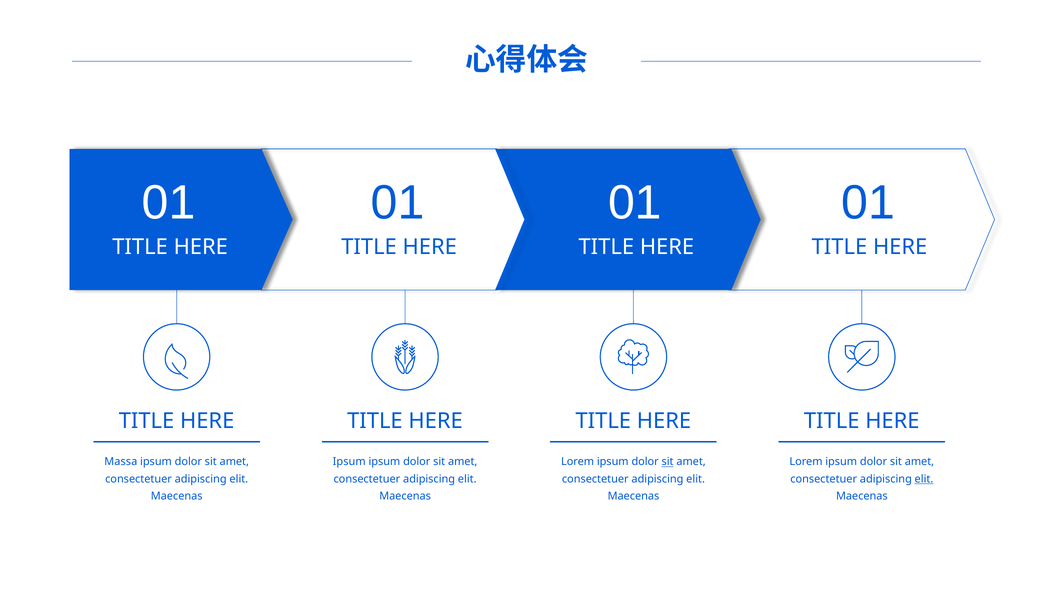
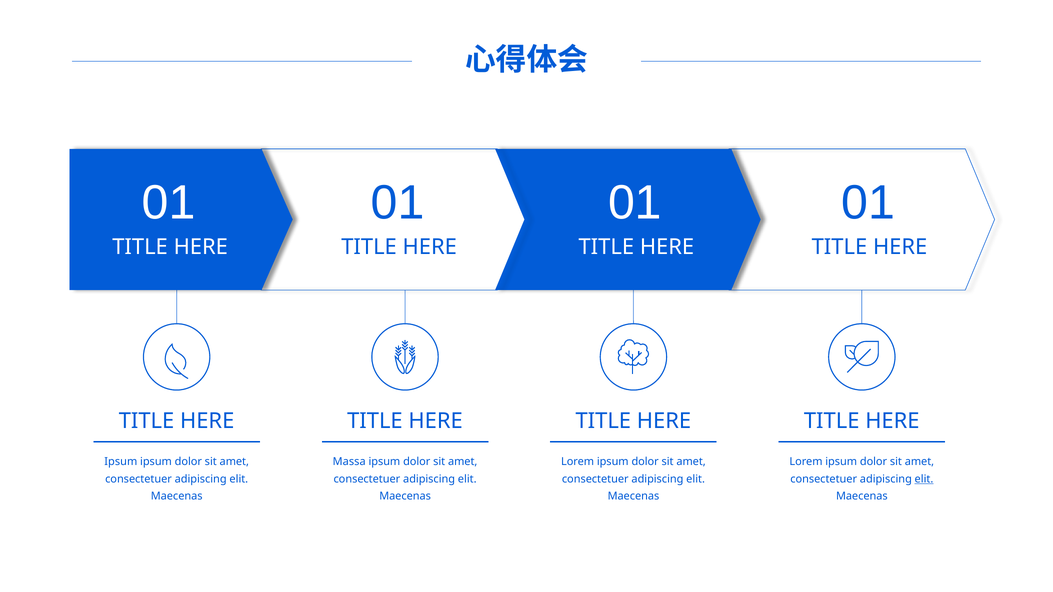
Massa at (121, 462): Massa -> Ipsum
Ipsum at (349, 462): Ipsum -> Massa
sit at (668, 462) underline: present -> none
